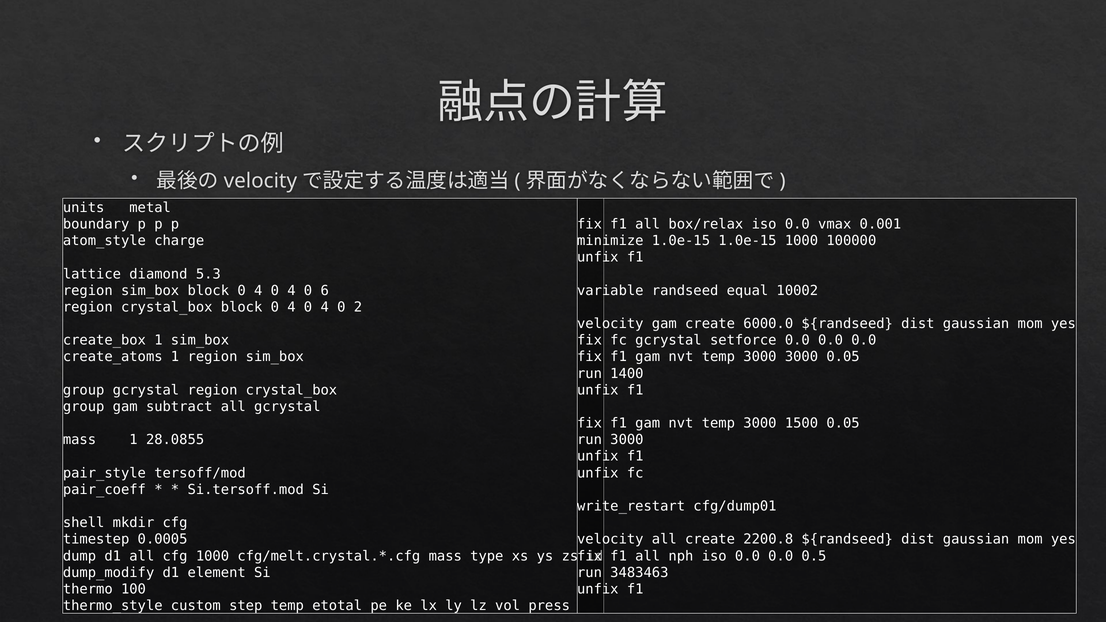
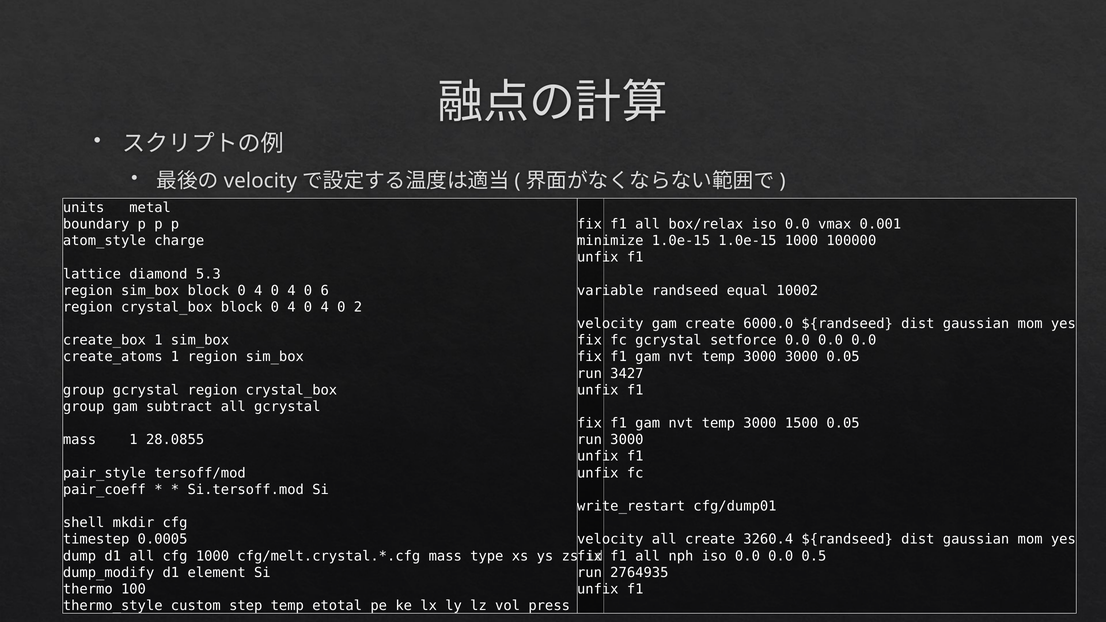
1400: 1400 -> 3427
2200.8: 2200.8 -> 3260.4
3483463: 3483463 -> 2764935
